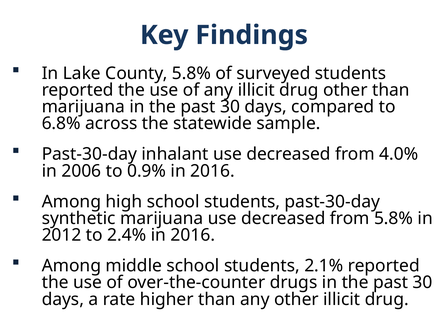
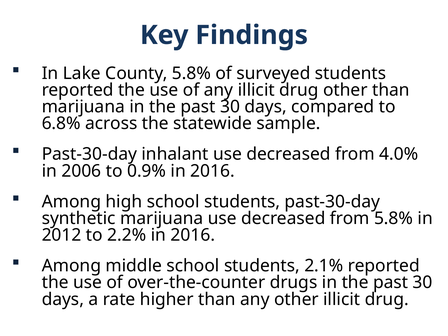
2.4%: 2.4% -> 2.2%
